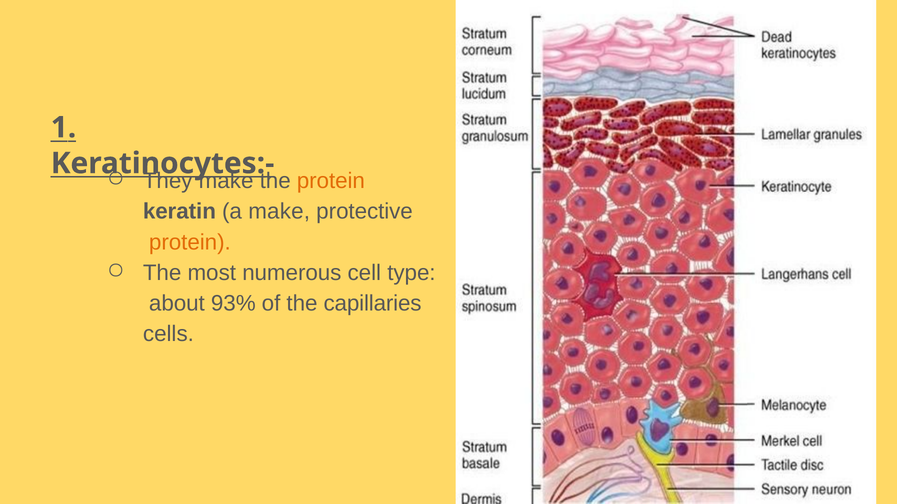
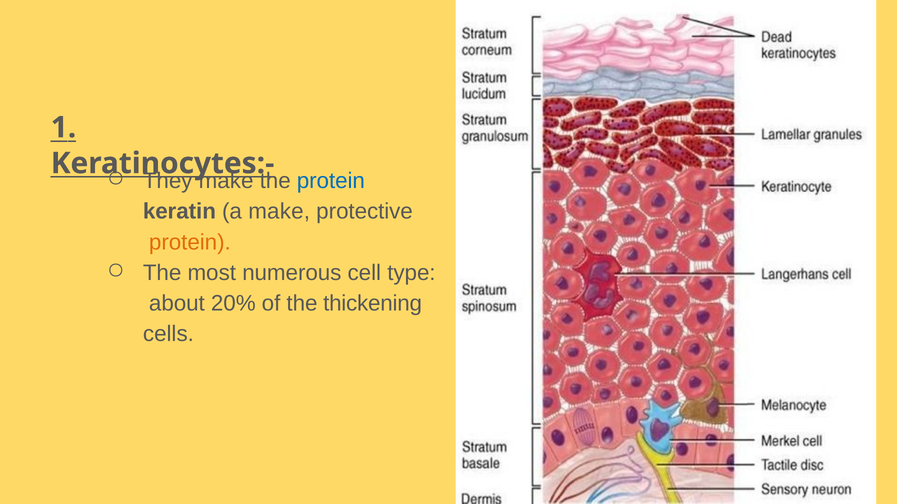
protein at (331, 181) colour: orange -> blue
93%: 93% -> 20%
capillaries: capillaries -> thickening
